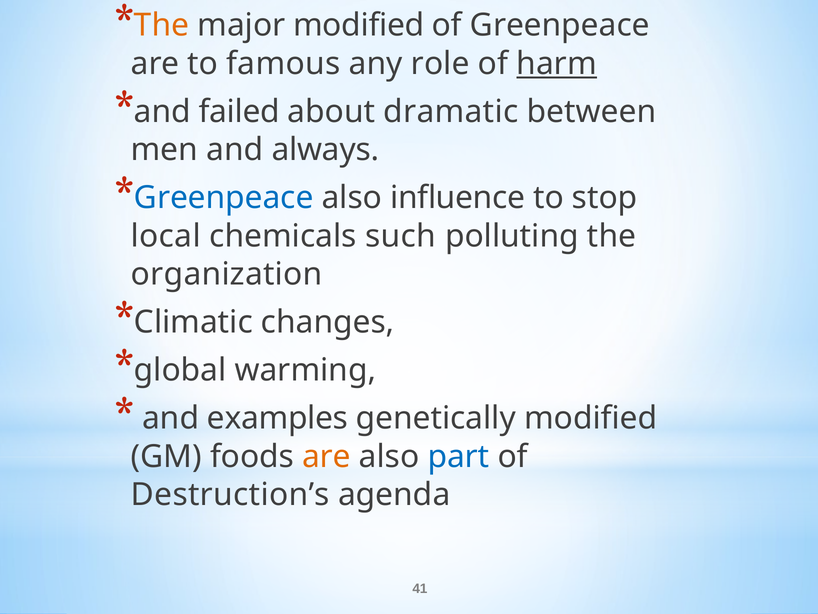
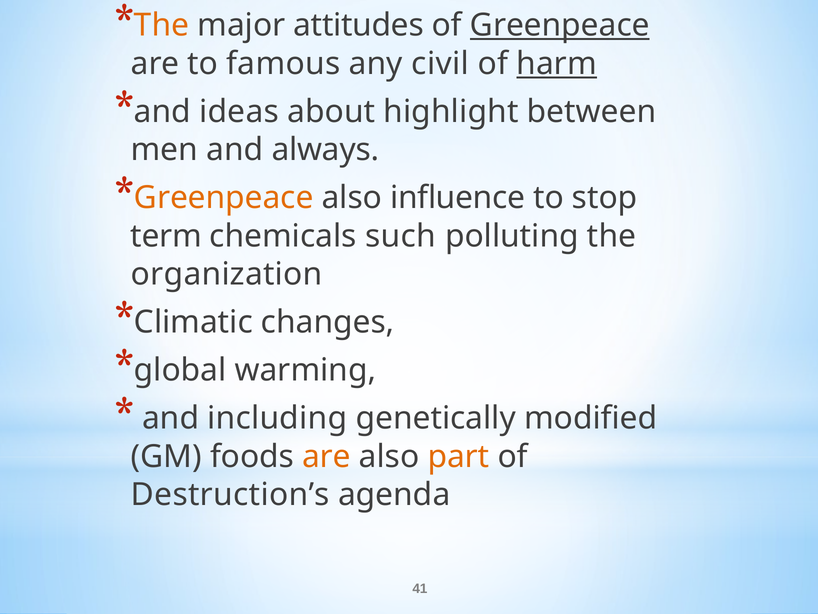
major modified: modified -> attitudes
Greenpeace at (560, 25) underline: none -> present
role: role -> civil
failed: failed -> ideas
dramatic: dramatic -> highlight
Greenpeace at (224, 198) colour: blue -> orange
local: local -> term
examples: examples -> including
part colour: blue -> orange
